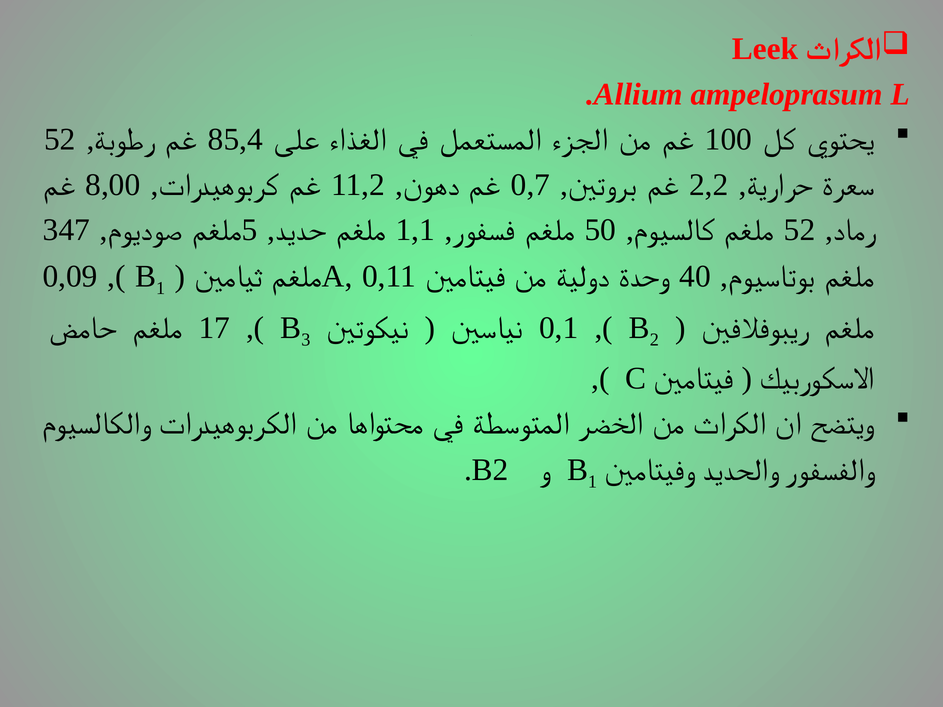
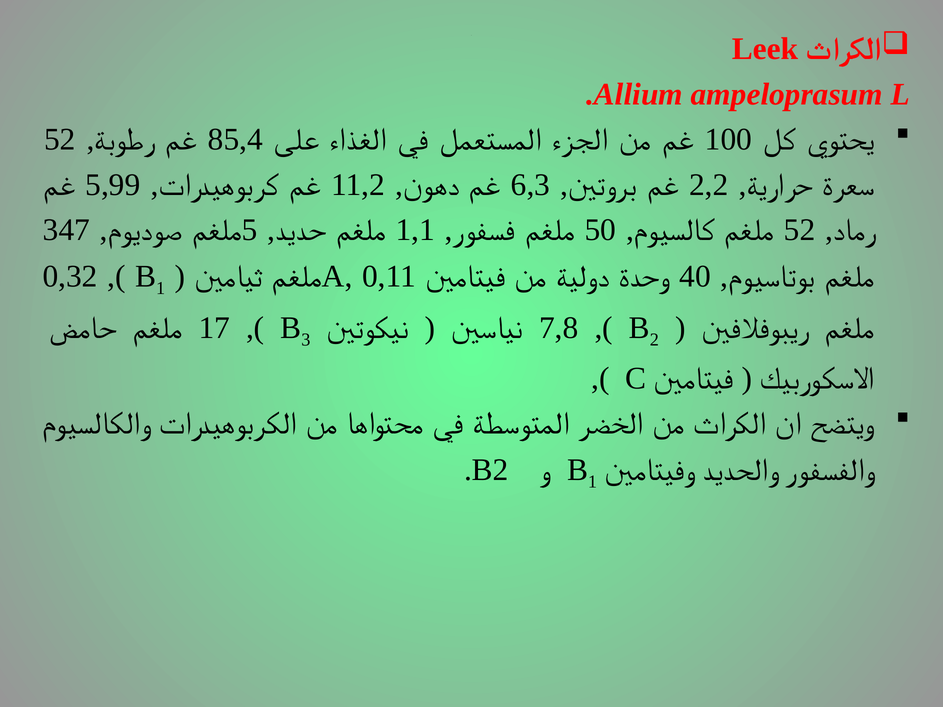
8,00: 8,00 -> 5,99
0,7: 0,7 -> 6,3
0,09: 0,09 -> 0,32
0,1: 0,1 -> 7,8
